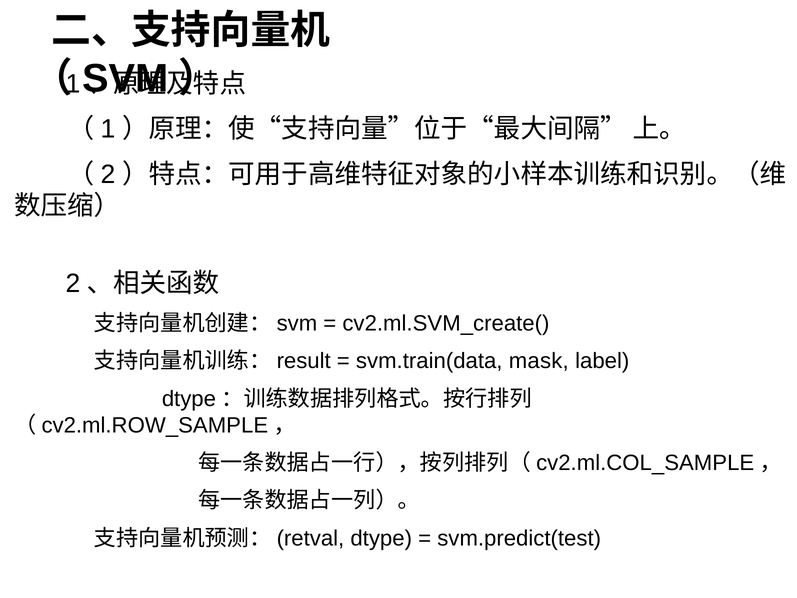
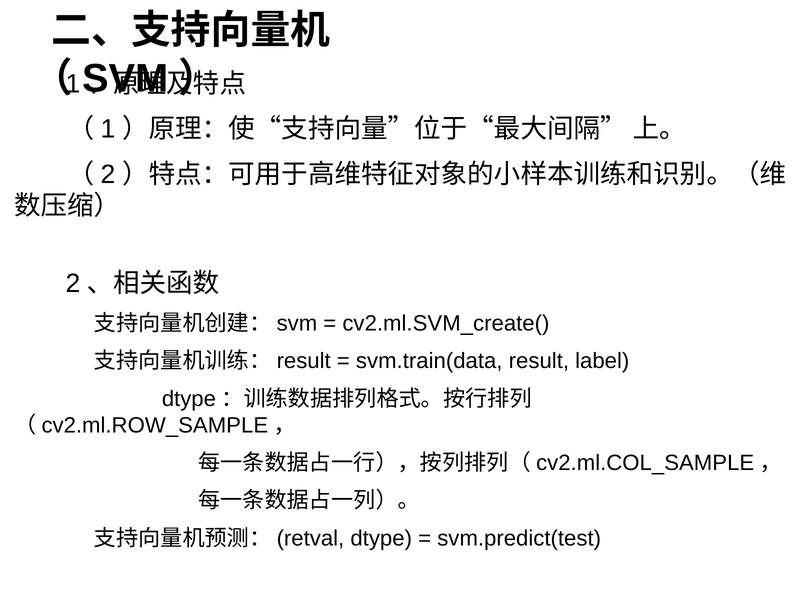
mask: mask -> result
